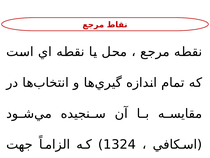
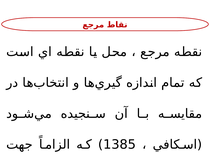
1324: 1324 -> 1385
